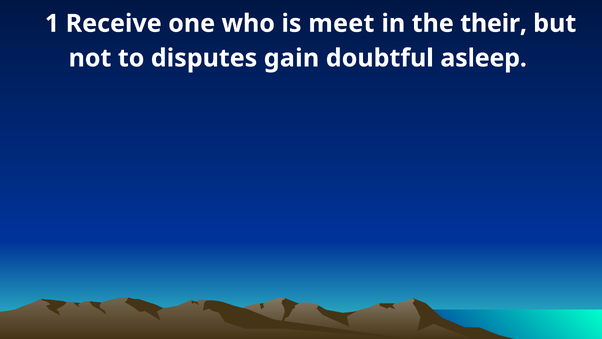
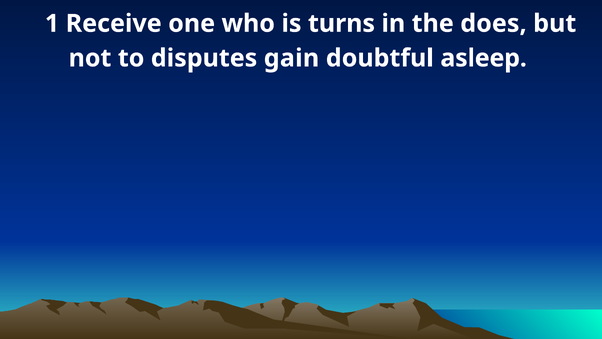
meet: meet -> turns
their: their -> does
